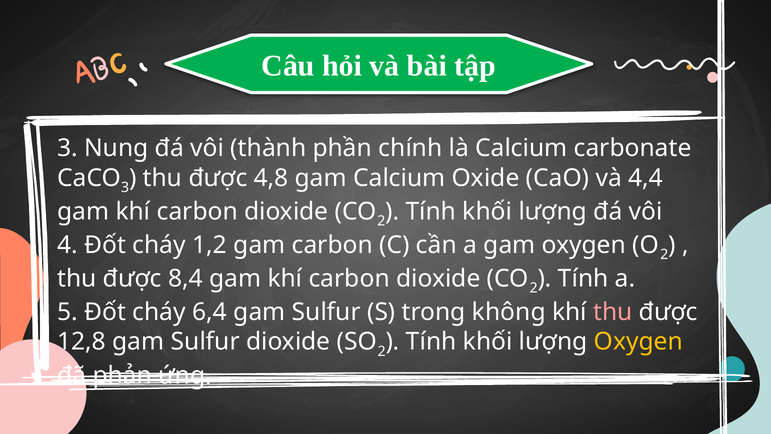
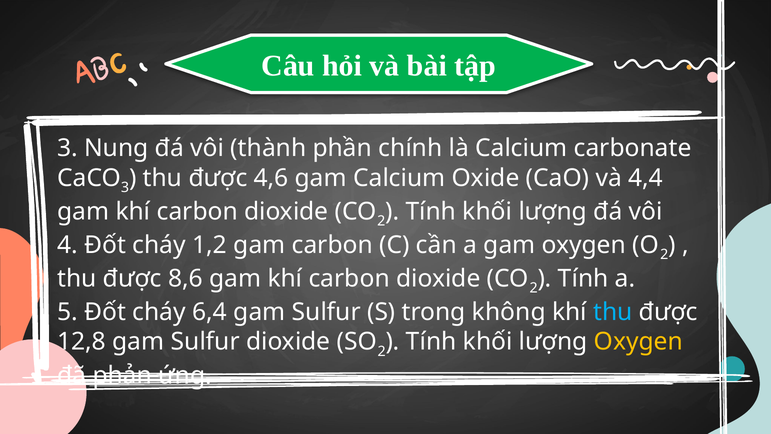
4,8: 4,8 -> 4,6
8,4: 8,4 -> 8,6
thu at (613, 312) colour: pink -> light blue
